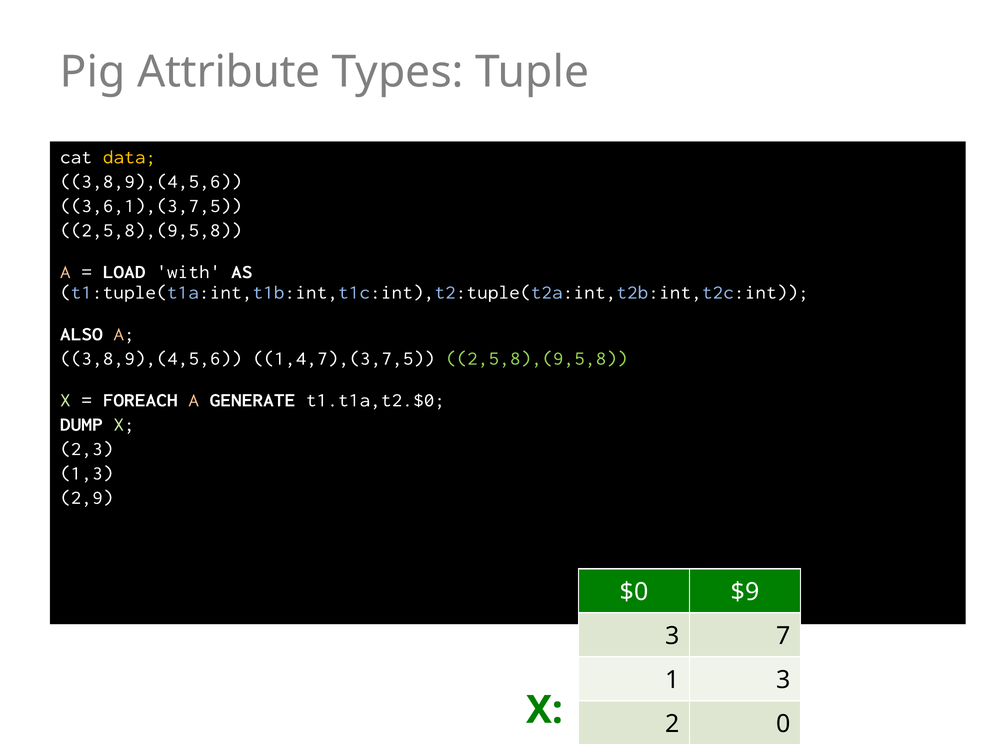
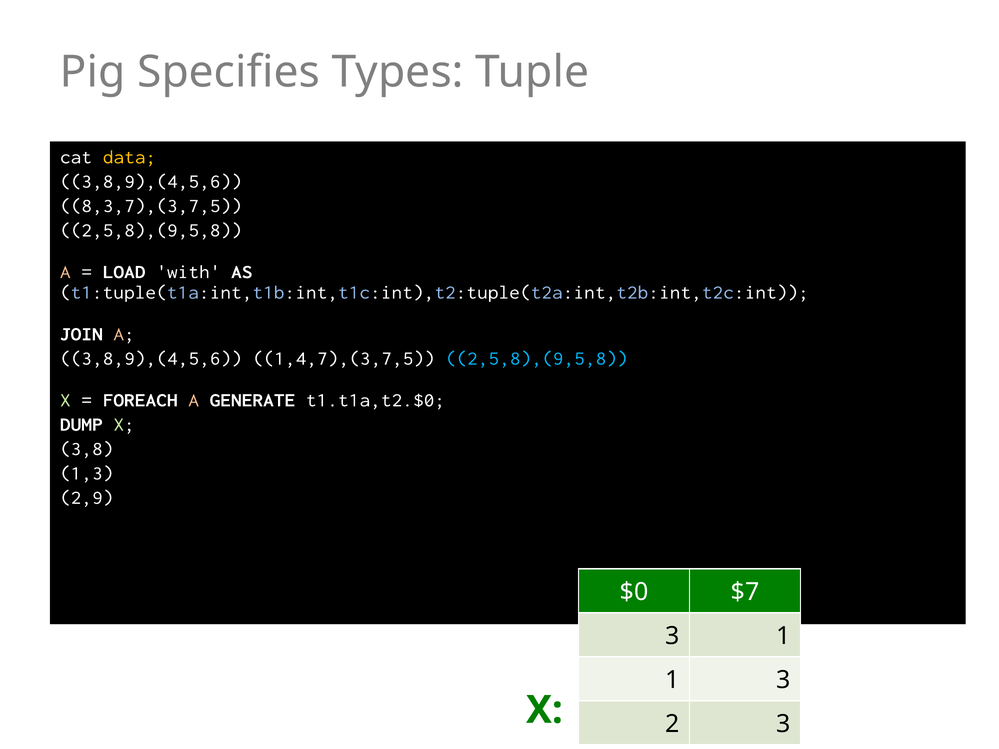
Attribute: Attribute -> Specifies
3,6,1),(3,7,5: 3,6,1),(3,7,5 -> 8,3,7),(3,7,5
ALSO: ALSO -> JOIN
2,5,8),(9,5,8 at (537, 358) colour: light green -> light blue
2,3: 2,3 -> 3,8
$9: $9 -> $7
3 7: 7 -> 1
2 0: 0 -> 3
